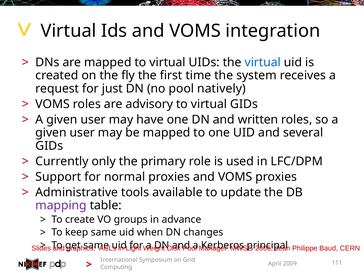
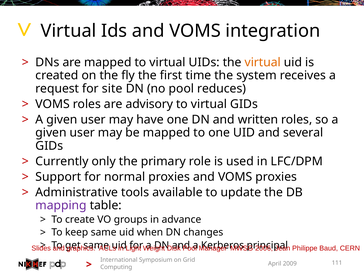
virtual at (263, 62) colour: blue -> orange
just: just -> site
natively: natively -> reduces
